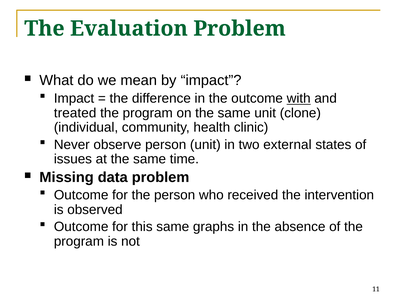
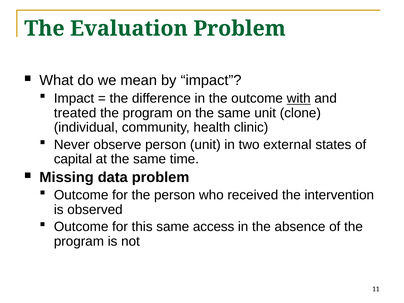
issues: issues -> capital
graphs: graphs -> access
